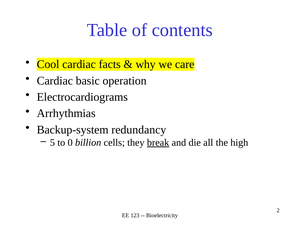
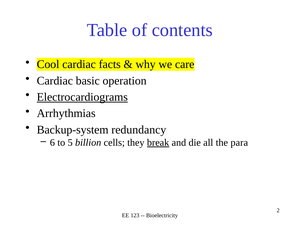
Electrocardiograms underline: none -> present
5: 5 -> 6
0: 0 -> 5
high: high -> para
